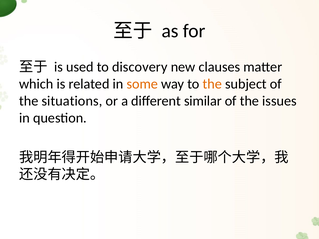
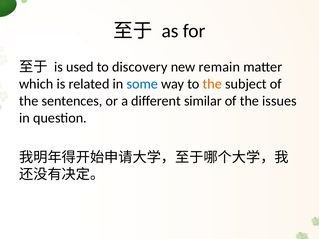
clauses: clauses -> remain
some colour: orange -> blue
situations: situations -> sentences
